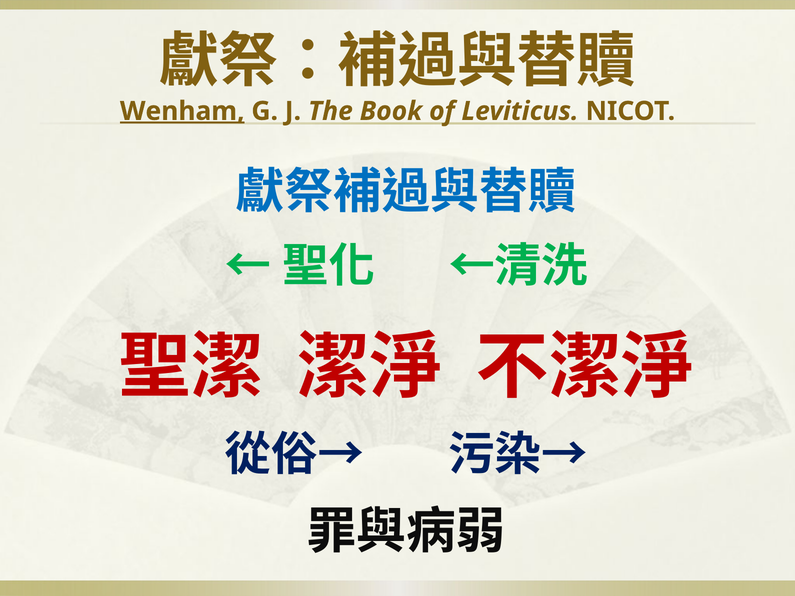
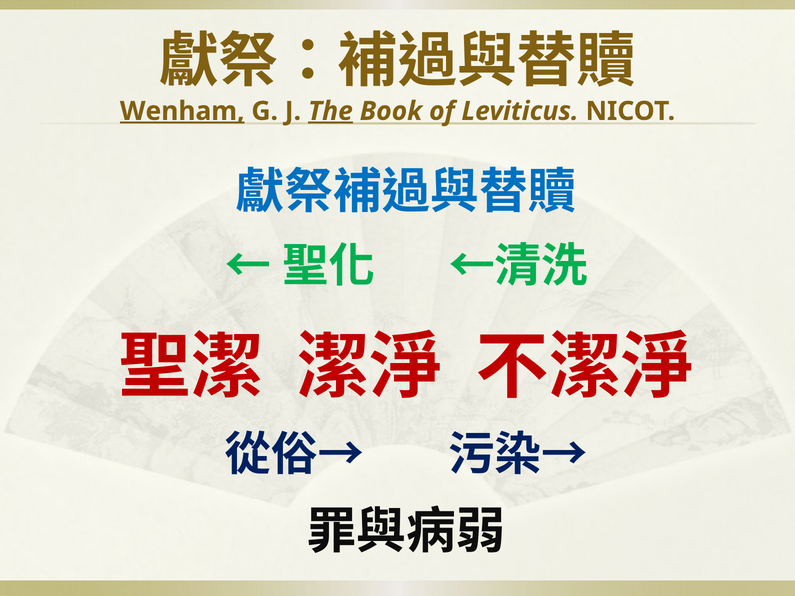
The underline: none -> present
